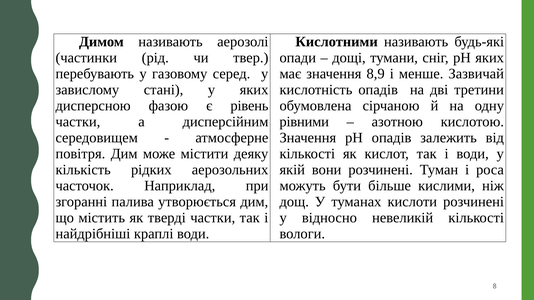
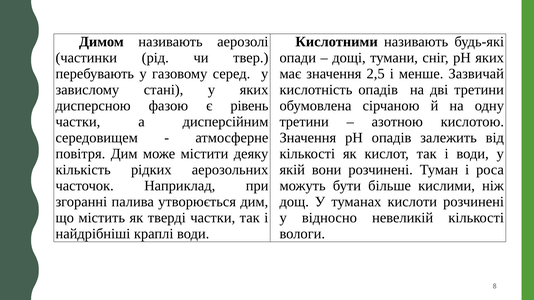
8,9: 8,9 -> 2,5
рівними at (304, 122): рівними -> третини
